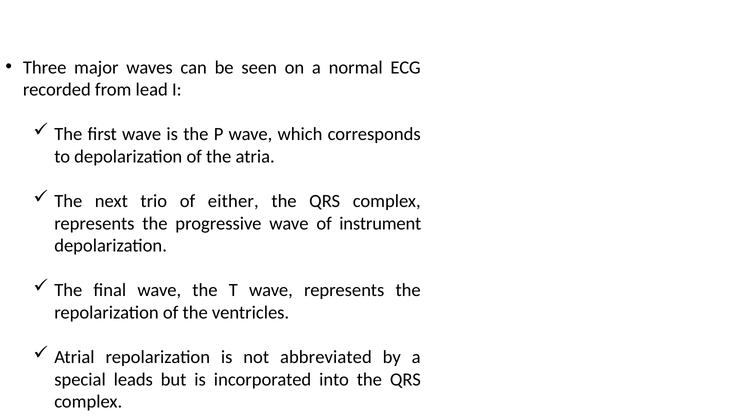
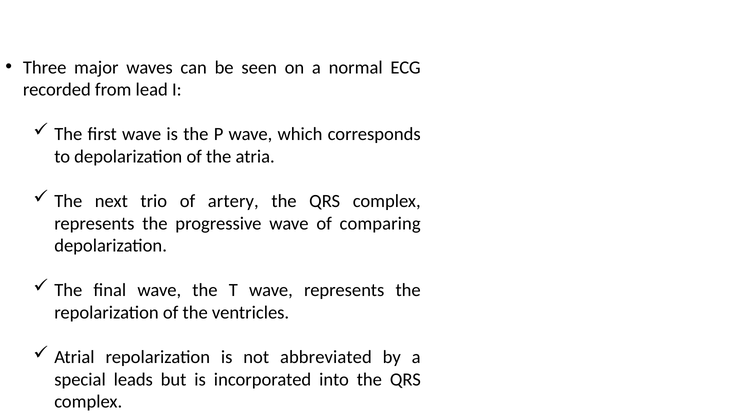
either: either -> artery
instrument: instrument -> comparing
